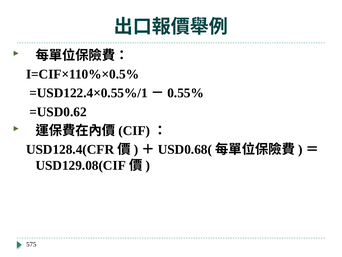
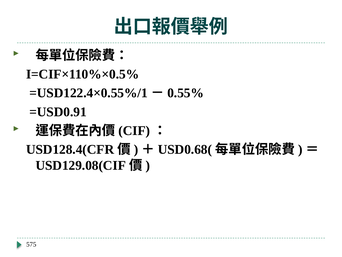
=USD0.62: =USD0.62 -> =USD0.91
